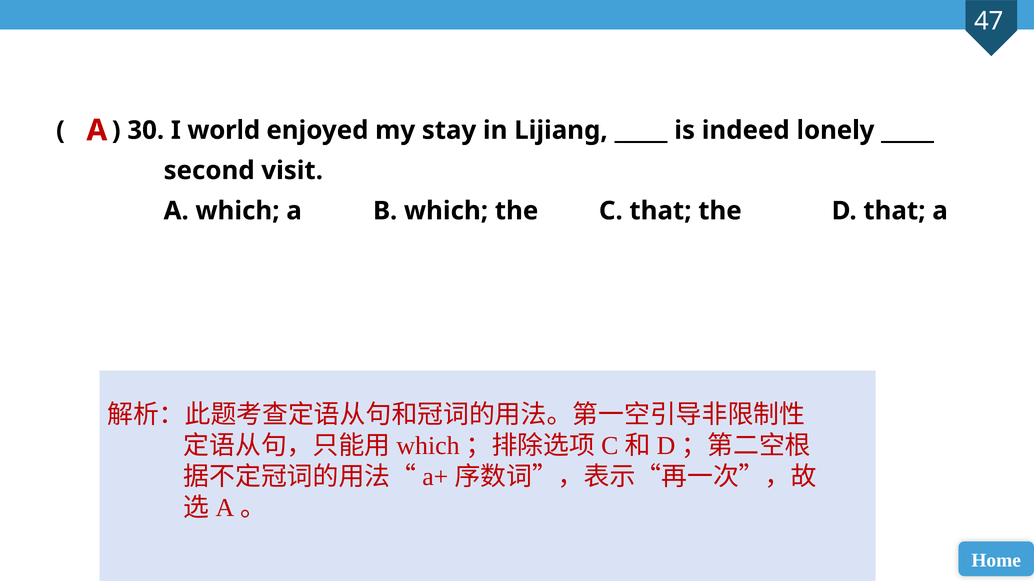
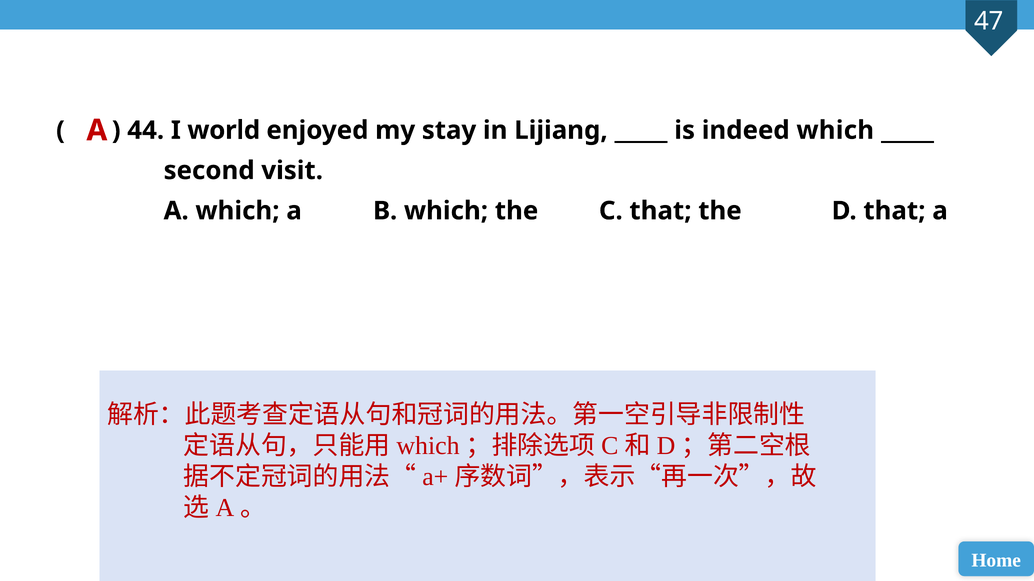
30: 30 -> 44
indeed lonely: lonely -> which
